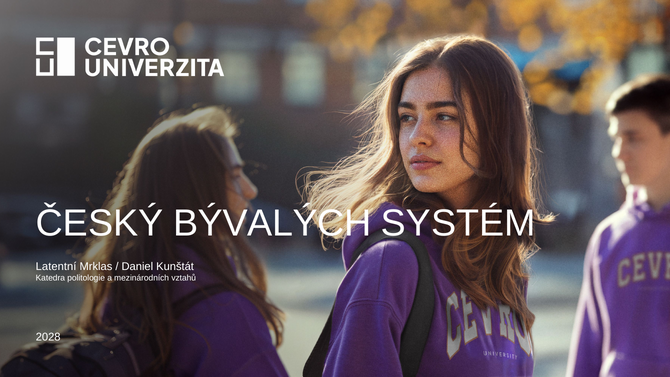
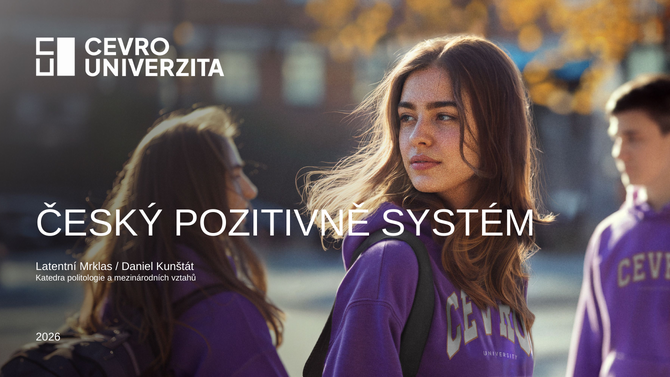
BÝVALÝCH: BÝVALÝCH -> POZITIVNĚ
2028: 2028 -> 2026
